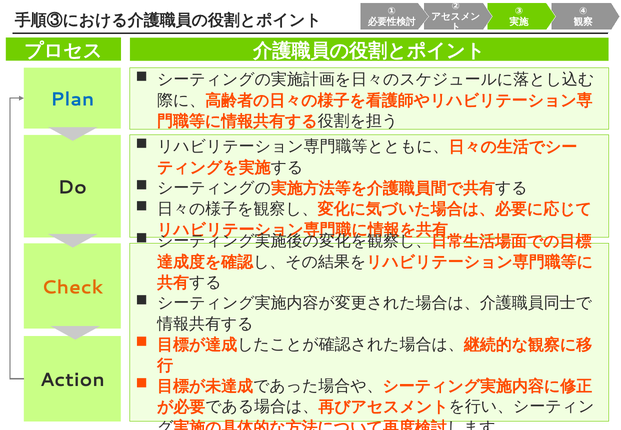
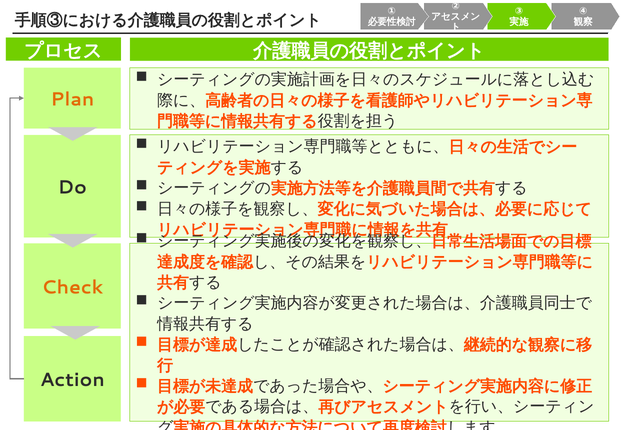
Plan colour: blue -> orange
